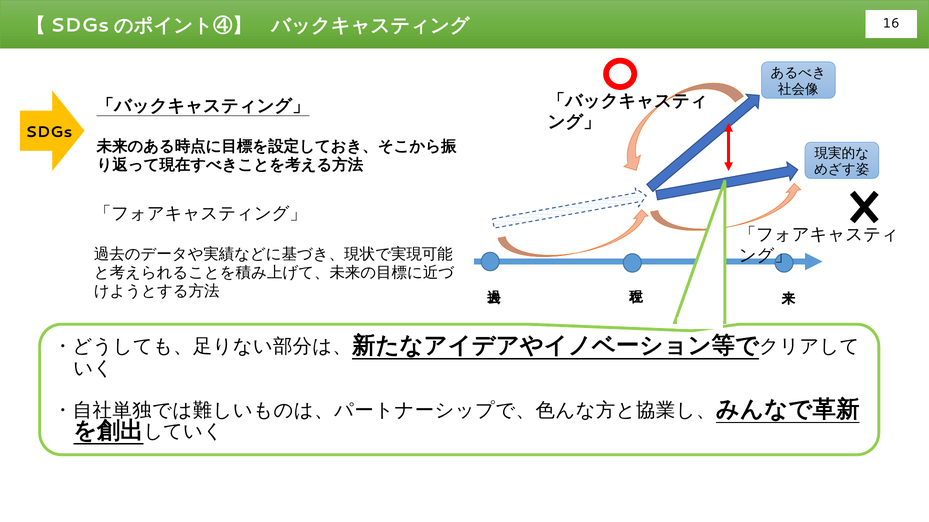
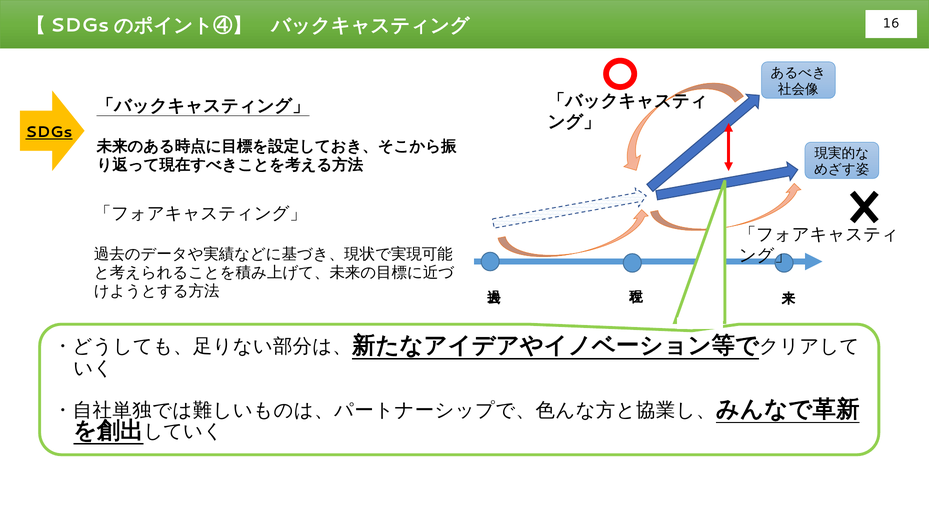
SDGs underline: none -> present
